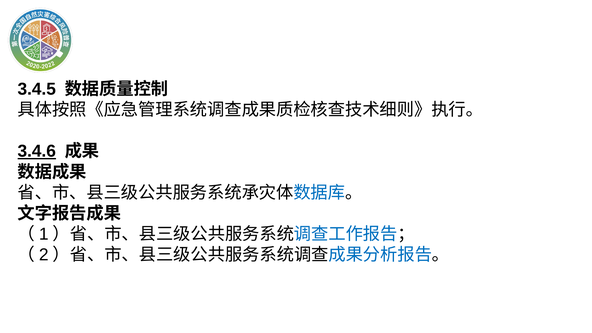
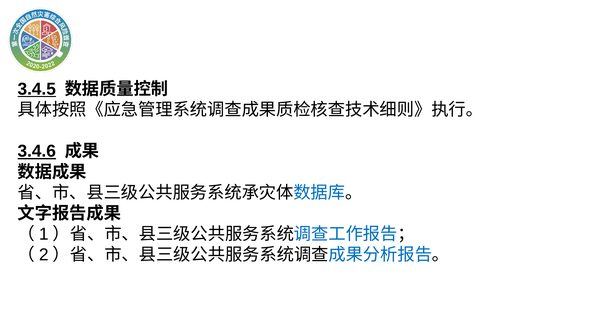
3.4.5 underline: none -> present
